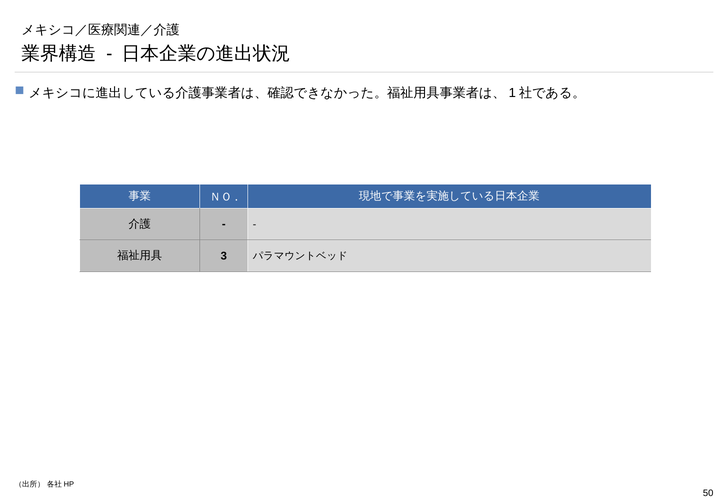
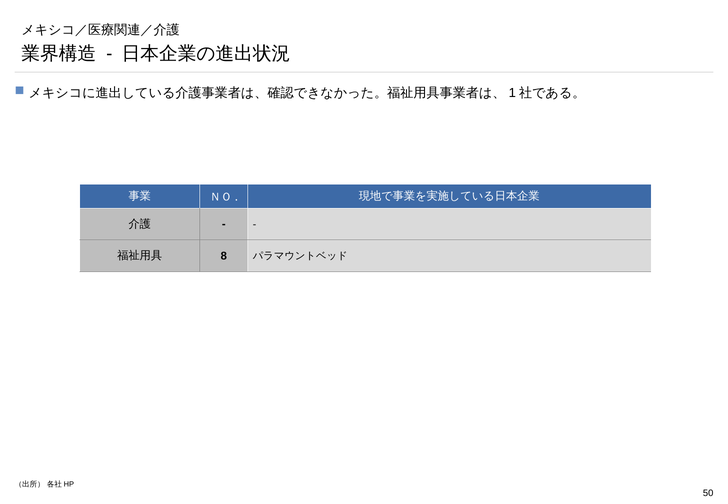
3: 3 -> 8
